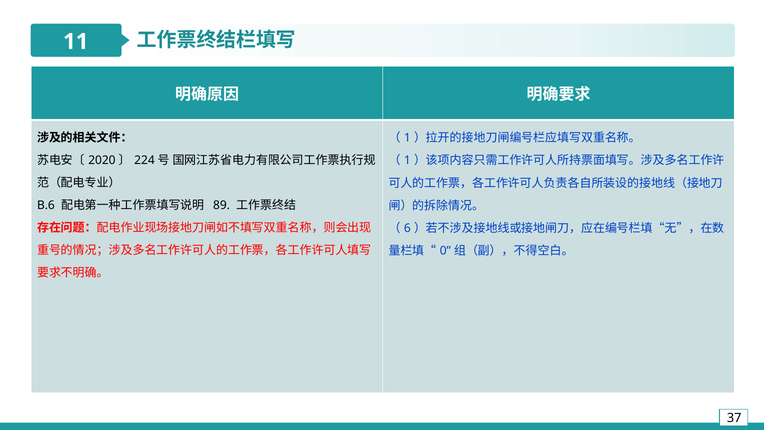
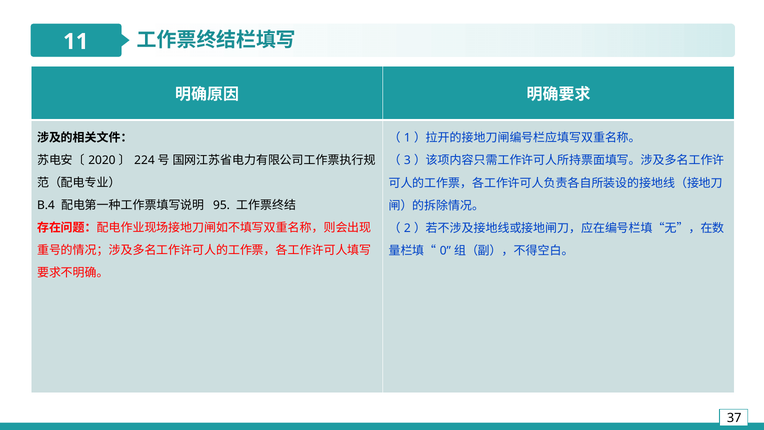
1 at (407, 160): 1 -> 3
B.6: B.6 -> B.4
89: 89 -> 95
6 at (407, 228): 6 -> 2
